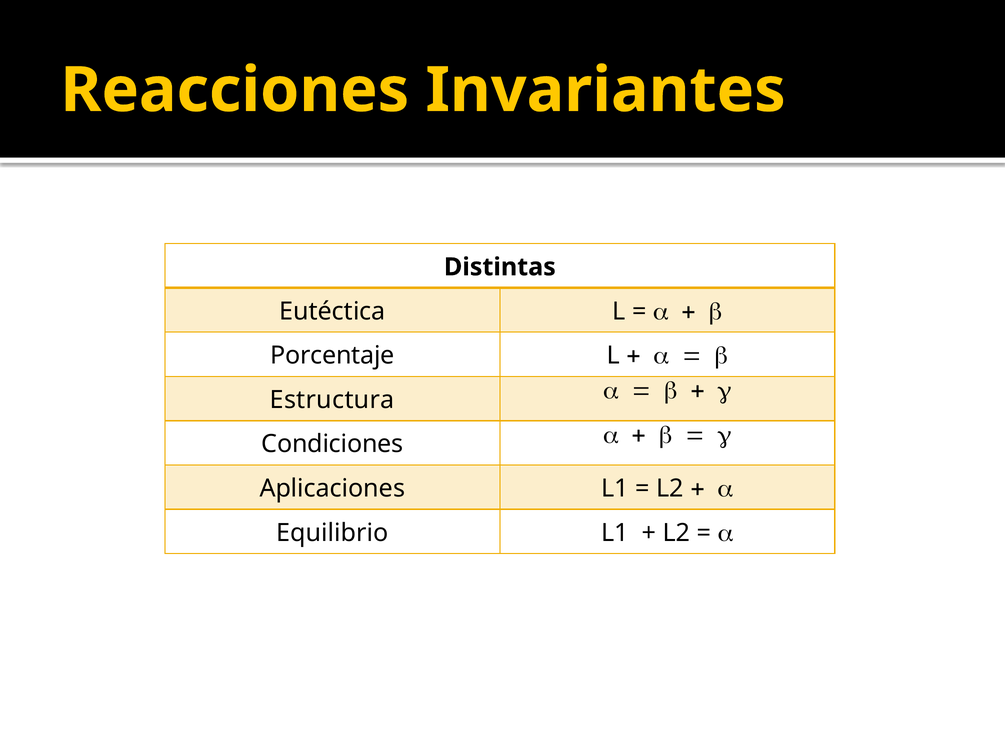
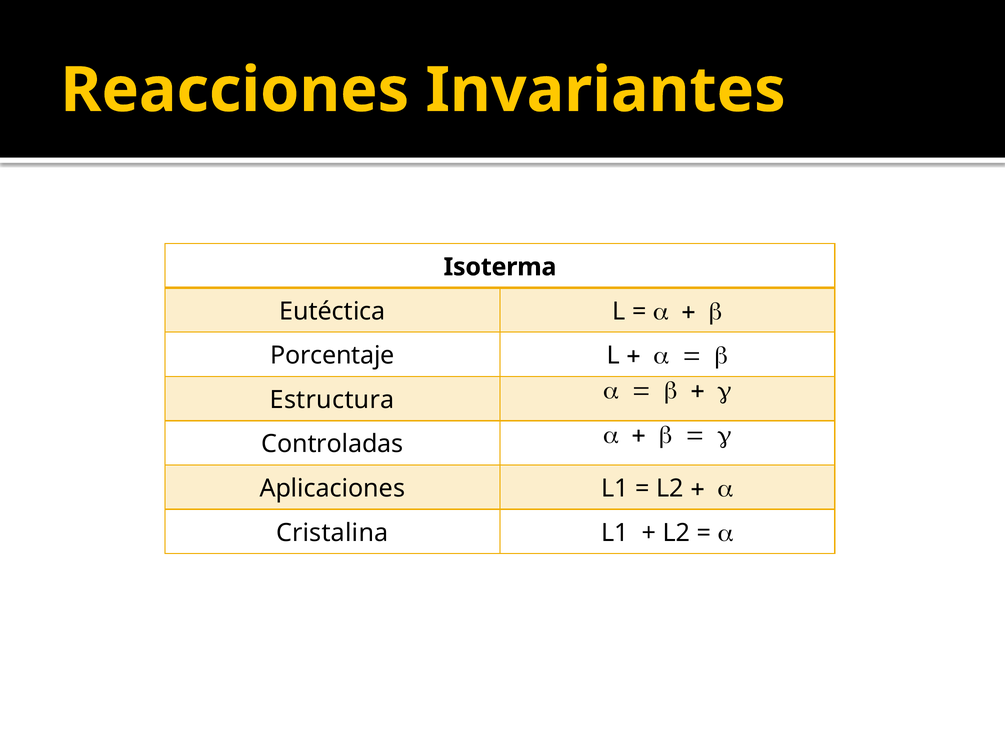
Distintas: Distintas -> Isoterma
Condiciones: Condiciones -> Controladas
Equilibrio: Equilibrio -> Cristalina
